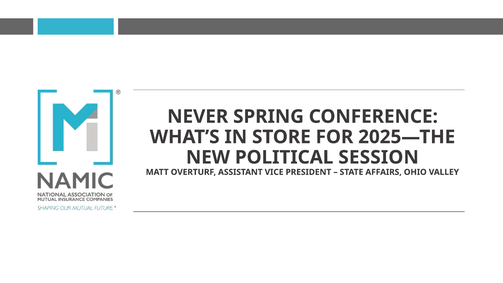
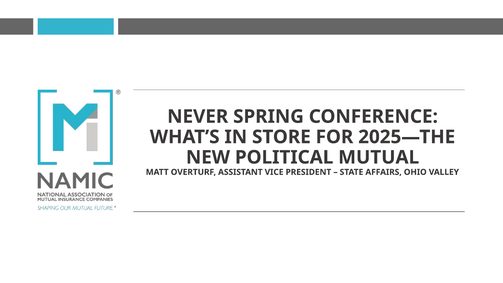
SESSION: SESSION -> MUTUAL
